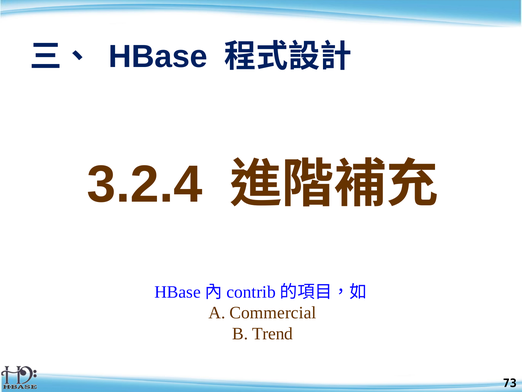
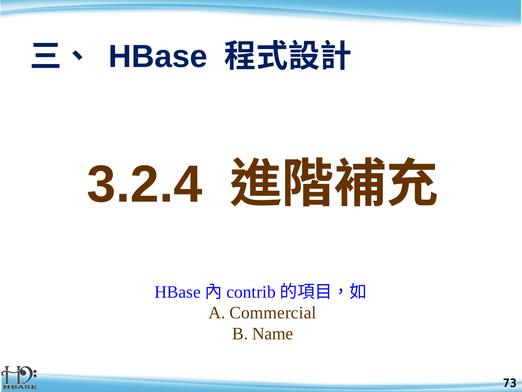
Trend: Trend -> Name
